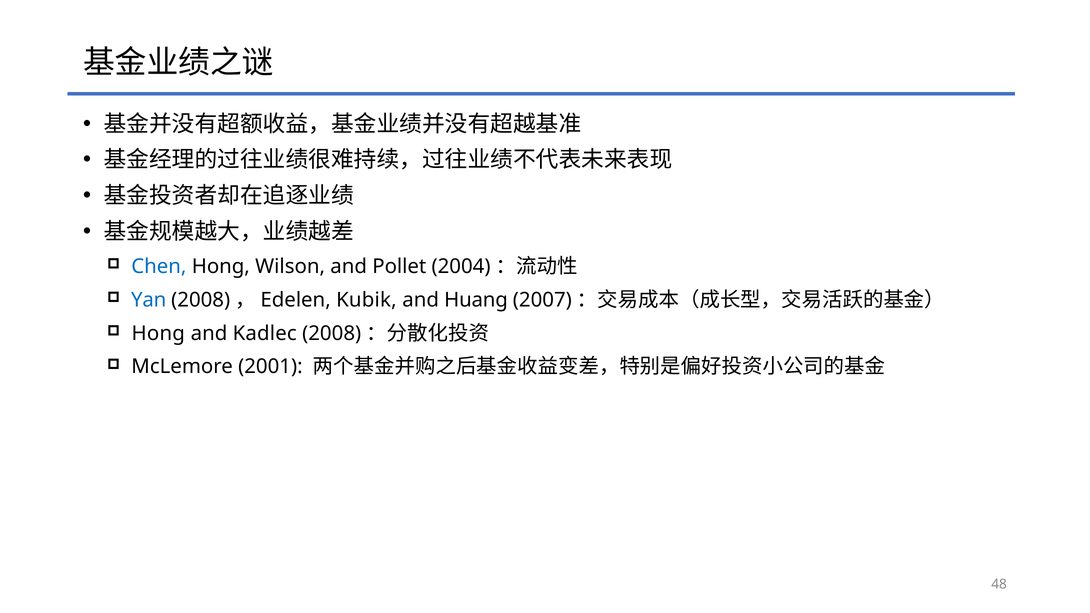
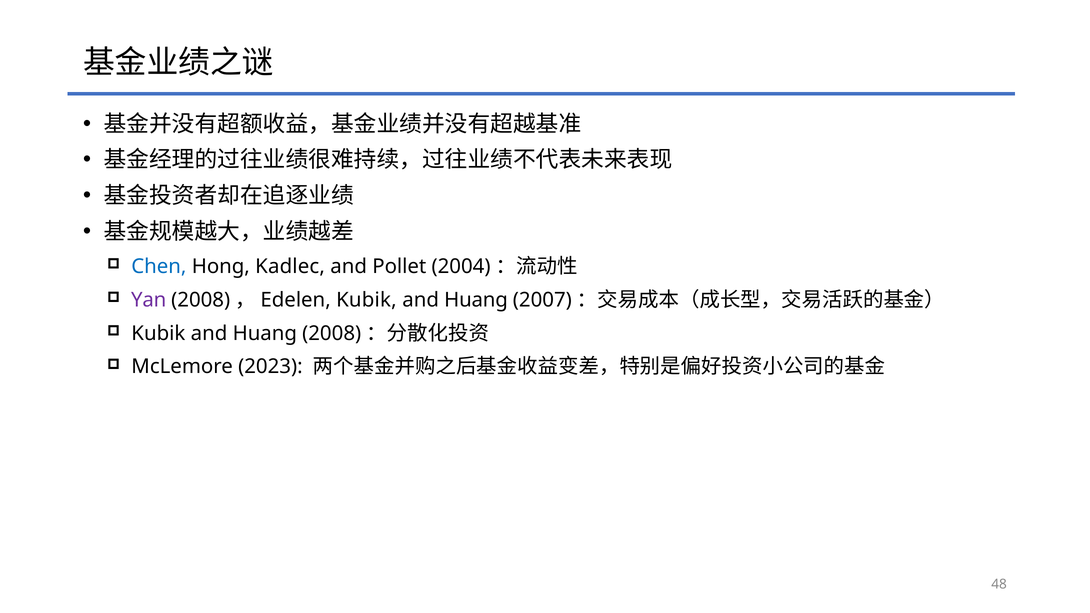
Wilson: Wilson -> Kadlec
Yan colour: blue -> purple
Hong at (158, 333): Hong -> Kubik
Kadlec at (265, 333): Kadlec -> Huang
2001: 2001 -> 2023
